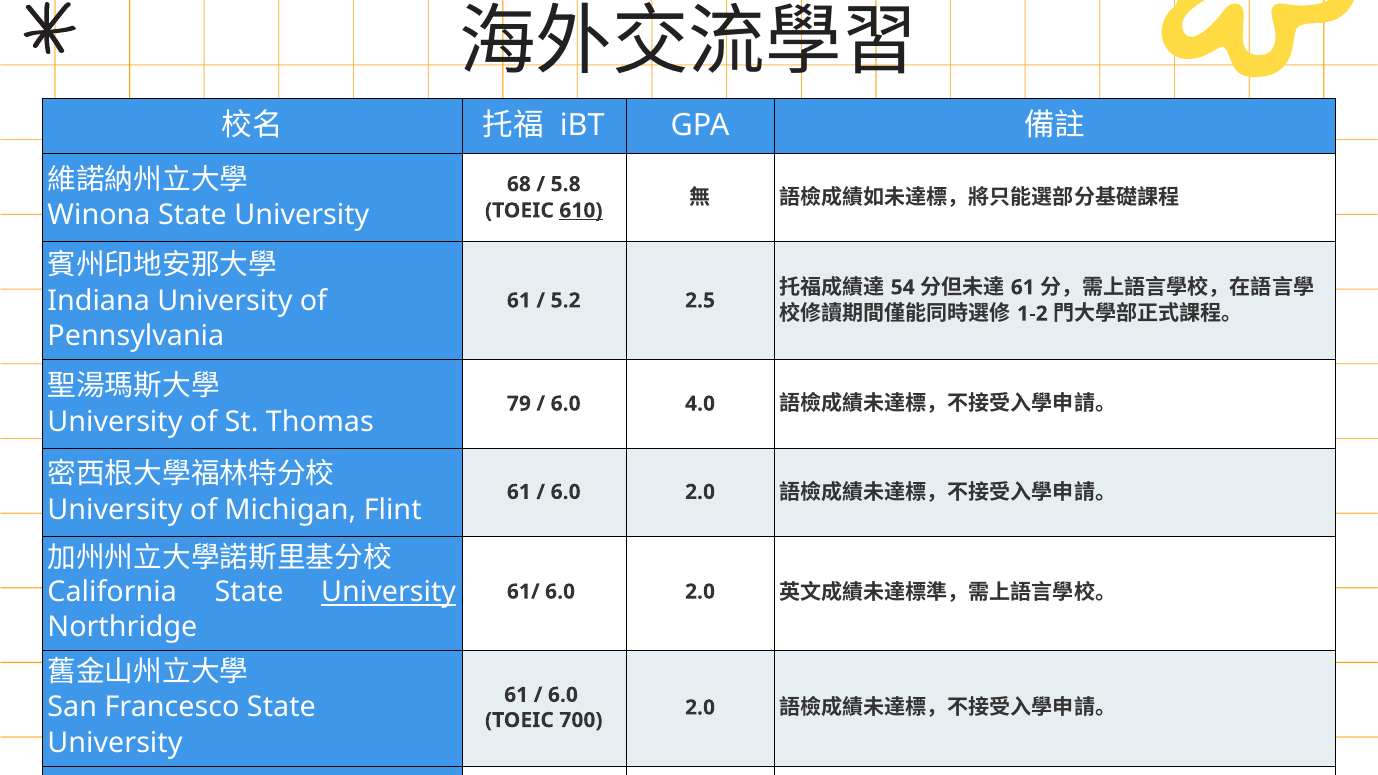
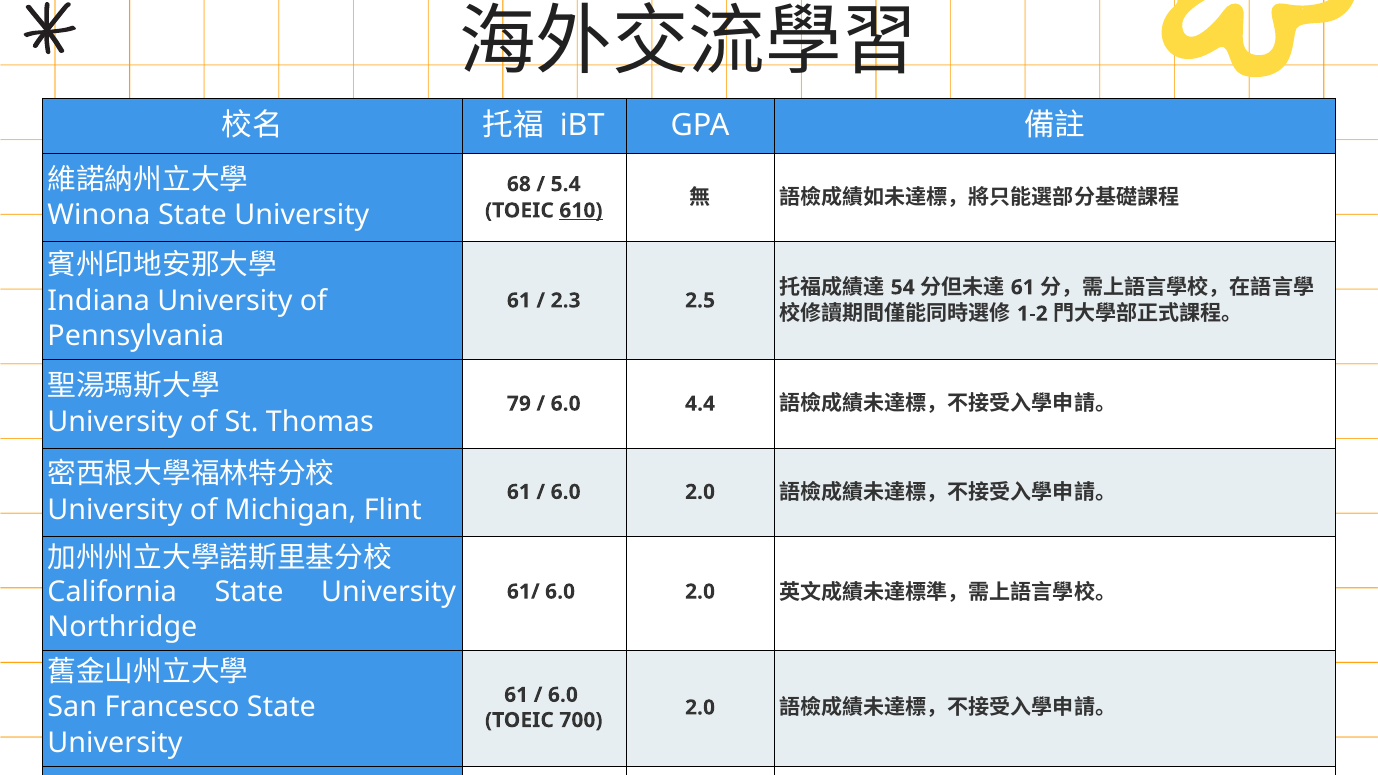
5.8: 5.8 -> 5.4
5.2: 5.2 -> 2.3
4.0: 4.0 -> 4.4
University at (389, 592) underline: present -> none
